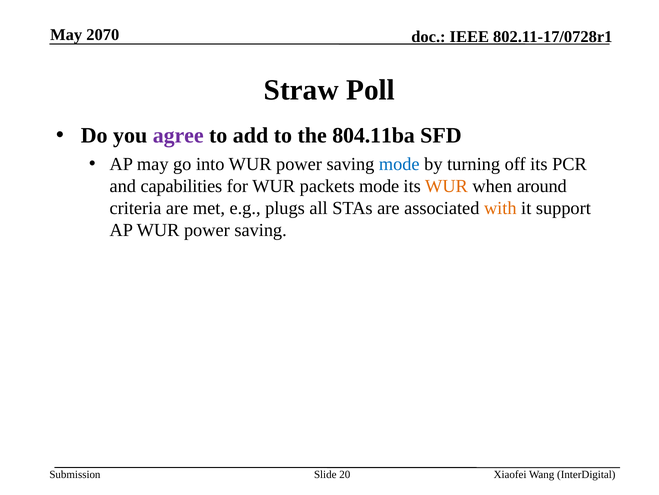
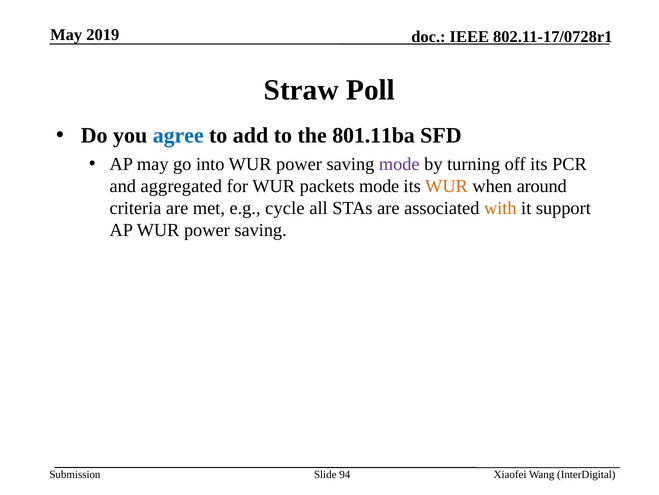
2070: 2070 -> 2019
agree colour: purple -> blue
804.11ba: 804.11ba -> 801.11ba
mode at (399, 164) colour: blue -> purple
capabilities: capabilities -> aggregated
plugs: plugs -> cycle
20: 20 -> 94
